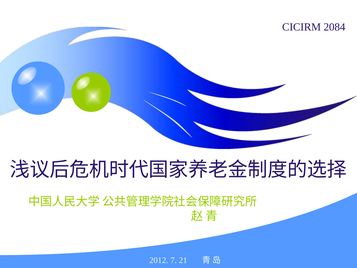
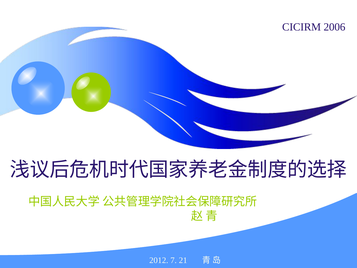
2084: 2084 -> 2006
